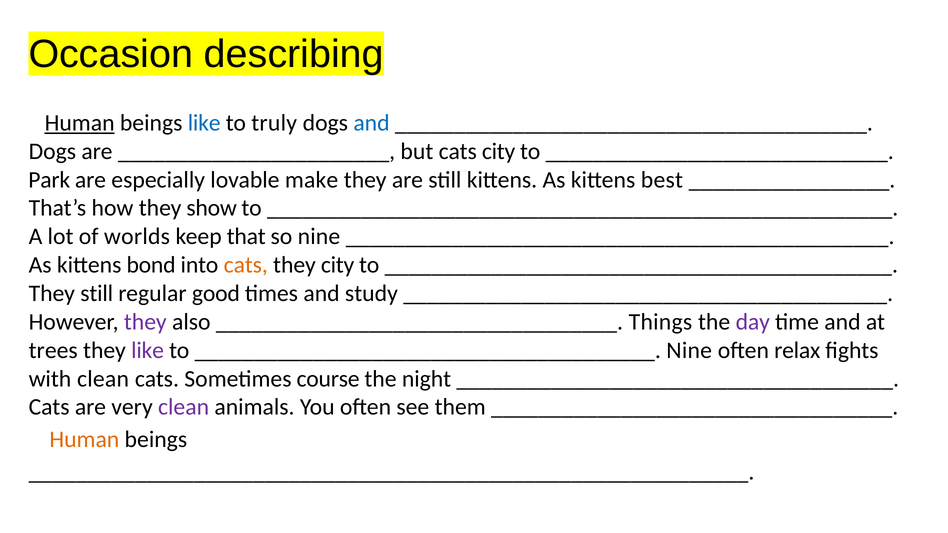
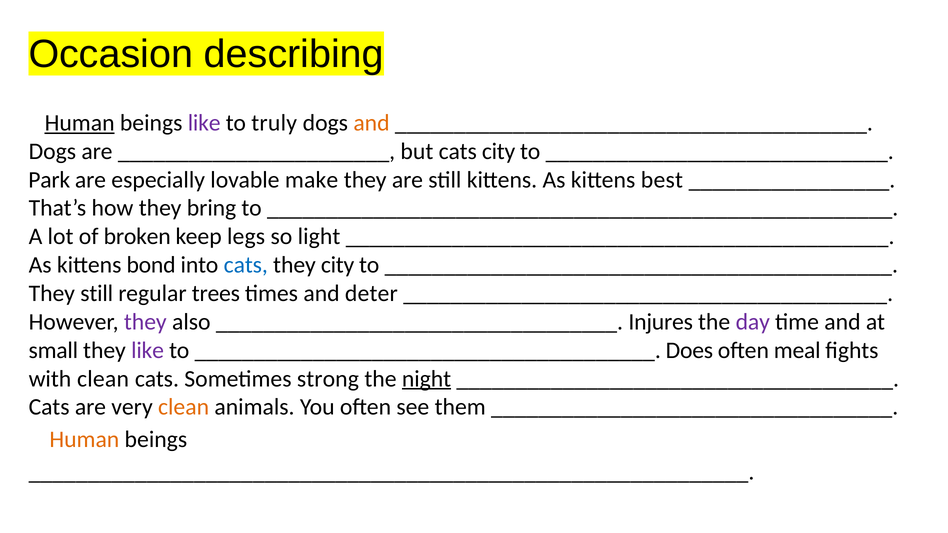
like at (204, 123) colour: blue -> purple
and at (372, 123) colour: blue -> orange
show: show -> bring
worlds: worlds -> broken
that: that -> legs
so nine: nine -> light
cats at (246, 265) colour: orange -> blue
good: good -> trees
study: study -> deter
Things: Things -> Injures
trees: trees -> small
Nine at (689, 350): Nine -> Does
relax: relax -> meal
course: course -> strong
night underline: none -> present
clean at (184, 407) colour: purple -> orange
